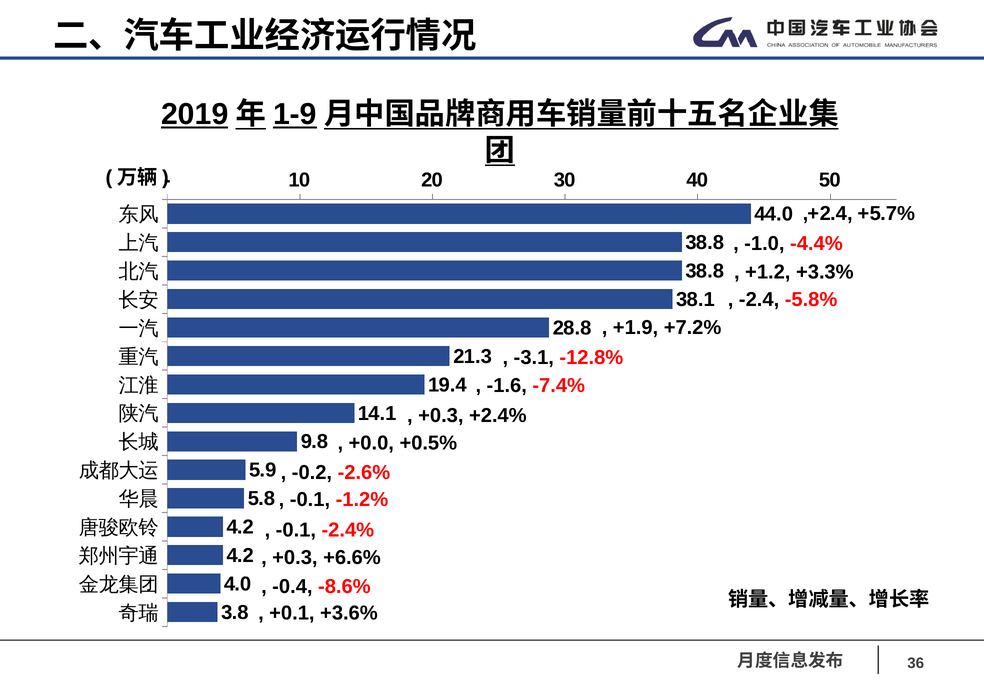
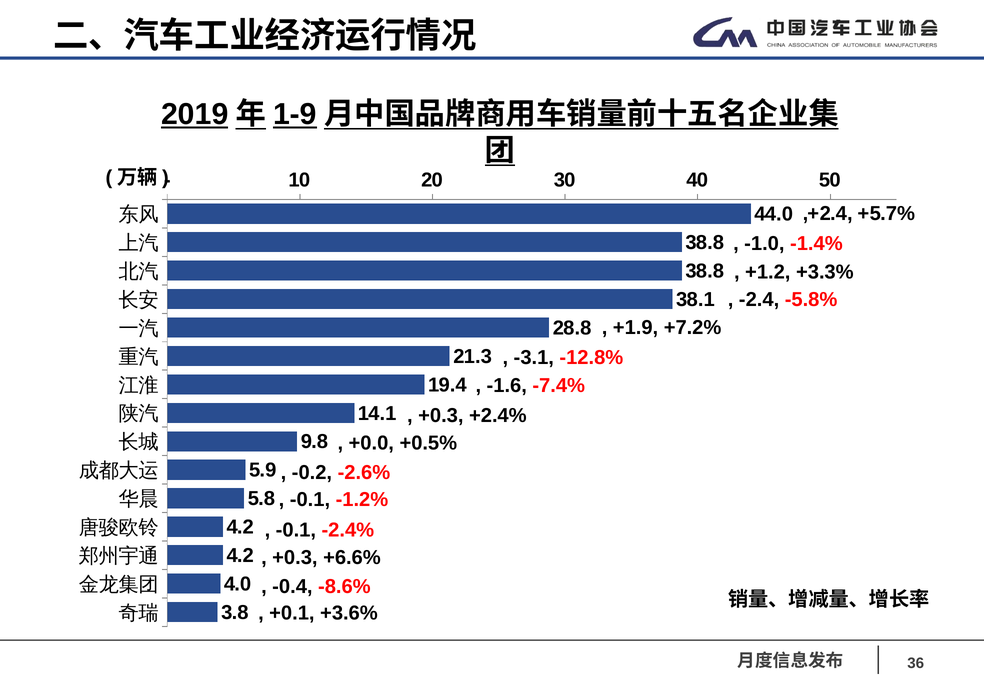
-4.4%: -4.4% -> -1.4%
